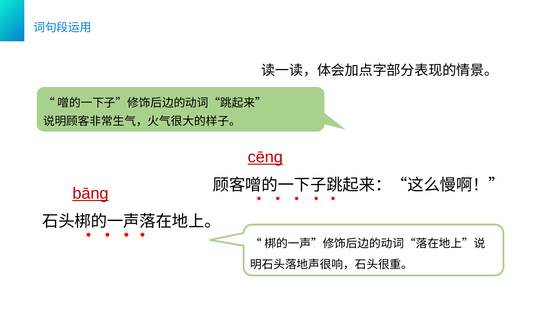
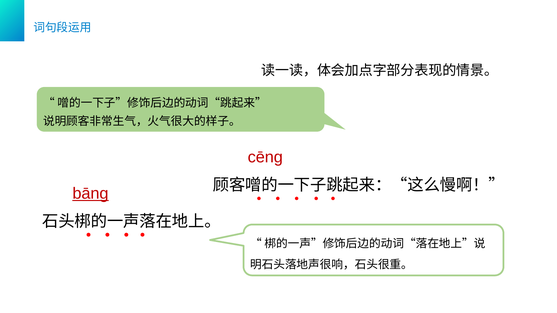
cēng underline: present -> none
